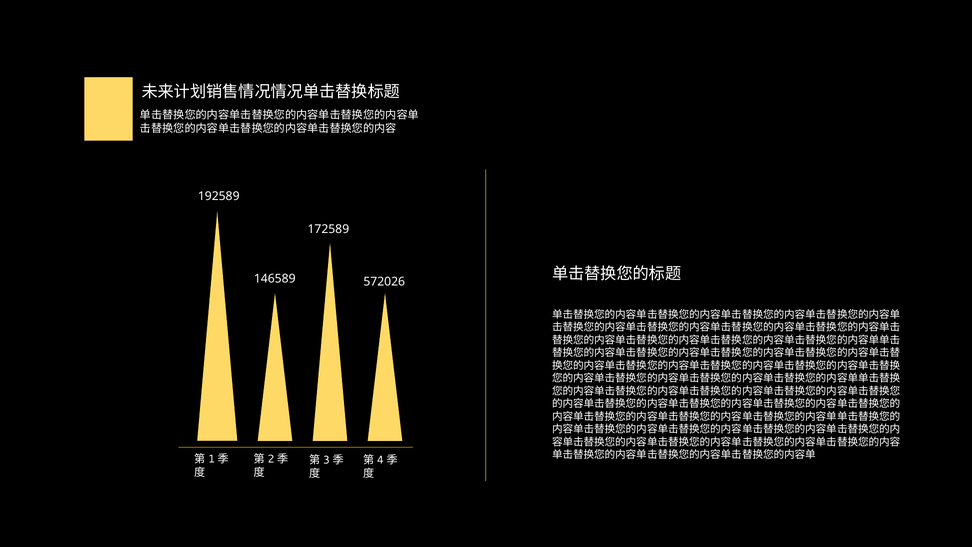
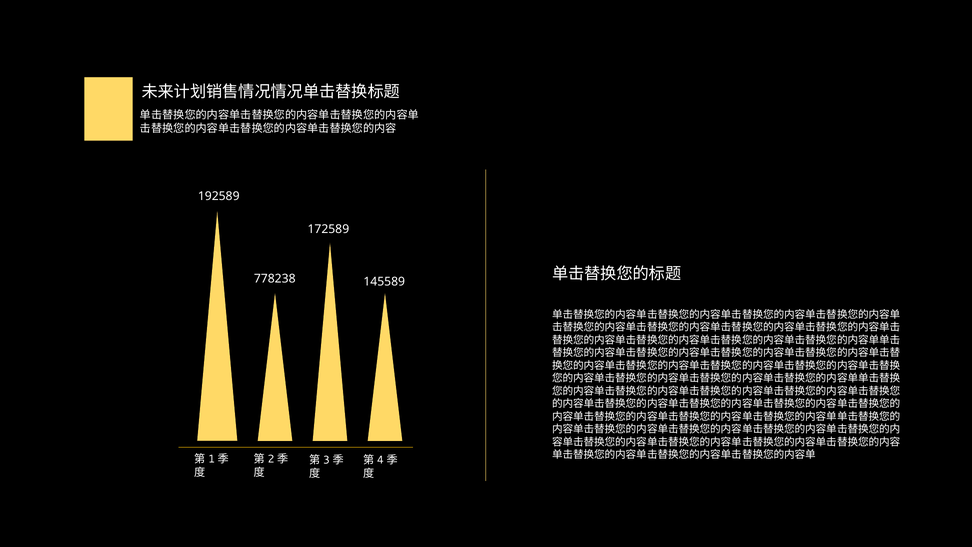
146589: 146589 -> 778238
572026: 572026 -> 145589
